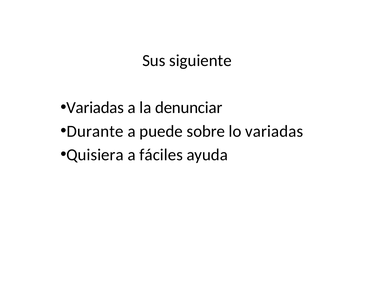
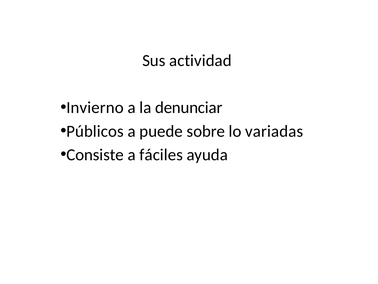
siguiente: siguiente -> actividad
Variadas at (95, 107): Variadas -> Invierno
Durante: Durante -> Públicos
Quisiera: Quisiera -> Consiste
